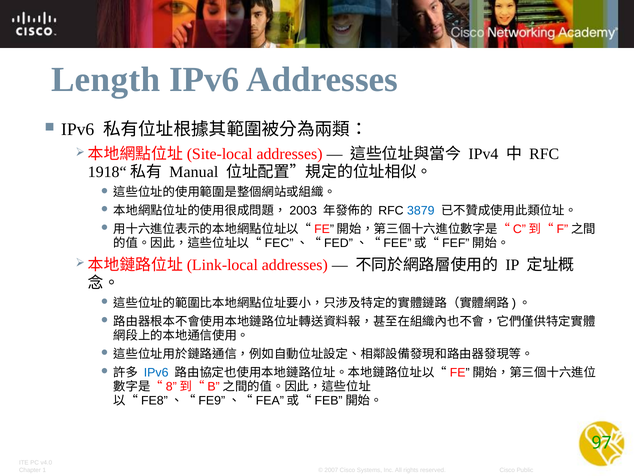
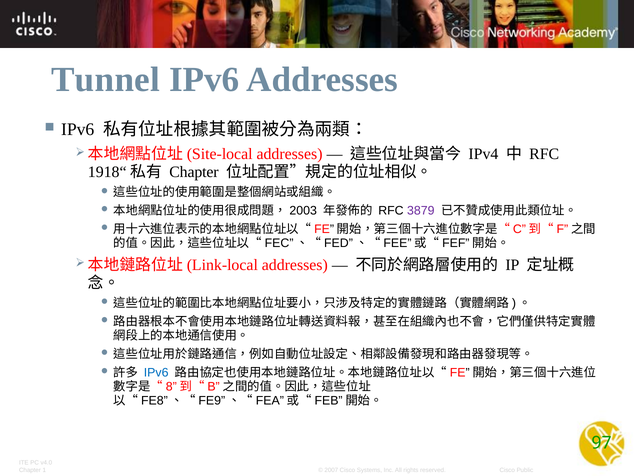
Length: Length -> Tunnel
Manual at (194, 172): Manual -> Chapter
3879 colour: blue -> purple
